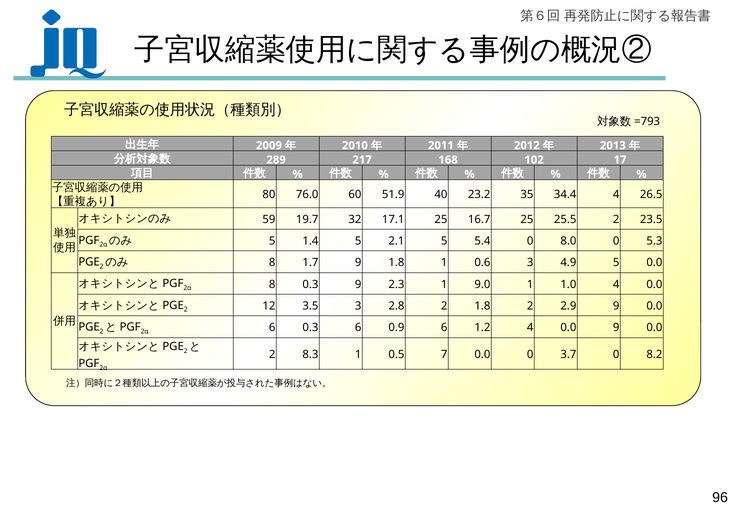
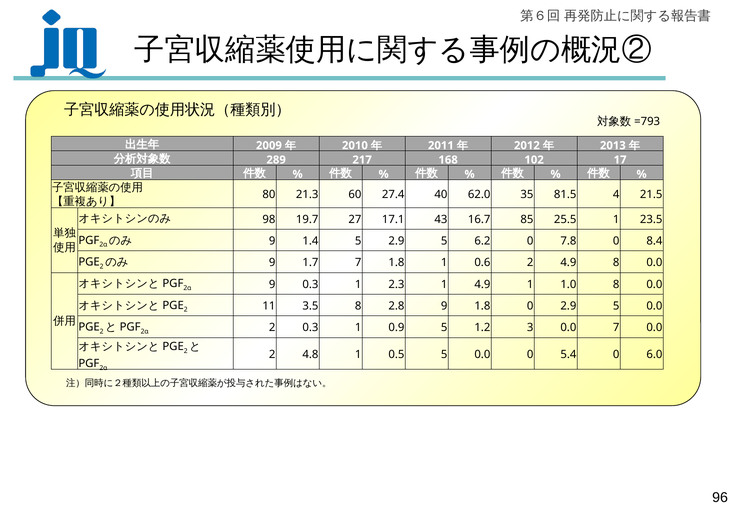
76.0: 76.0 -> 21.3
51.9: 51.9 -> 27.4
23.2: 23.2 -> 62.0
34.4: 34.4 -> 81.5
26.5: 26.5 -> 21.5
59: 59 -> 98
32: 32 -> 27
17.1 25: 25 -> 43
16.7 25: 25 -> 85
25.5 2: 2 -> 1
5 at (272, 241): 5 -> 9
5 2.1: 2.1 -> 2.9
5.4: 5.4 -> 6.2
8.0: 8.0 -> 7.8
5.3: 5.3 -> 8.4
8 at (272, 262): 8 -> 9
1.7 9: 9 -> 7
0.6 3: 3 -> 2
4.9 5: 5 -> 8
8 at (272, 284): 8 -> 9
9 at (358, 284): 9 -> 1
1 9.0: 9.0 -> 4.9
1.0 4: 4 -> 8
12: 12 -> 11
3.5 3: 3 -> 8
2.8 2: 2 -> 9
1.8 2: 2 -> 0
9 at (616, 306): 9 -> 5
6 at (272, 327): 6 -> 2
6 at (358, 327): 6 -> 1
0.9 6: 6 -> 5
1.2 4: 4 -> 3
0.0 9: 9 -> 7
8.3: 8.3 -> 4.8
0.5 7: 7 -> 5
3.7: 3.7 -> 5.4
8.2: 8.2 -> 6.0
